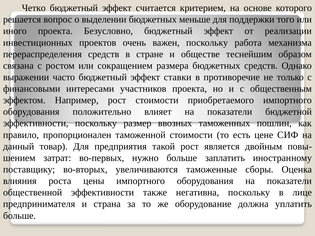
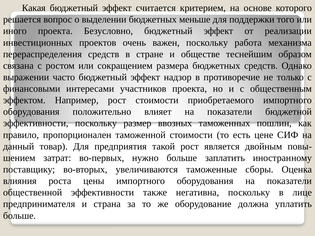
Четко: Четко -> Какая
ставки: ставки -> надзор
